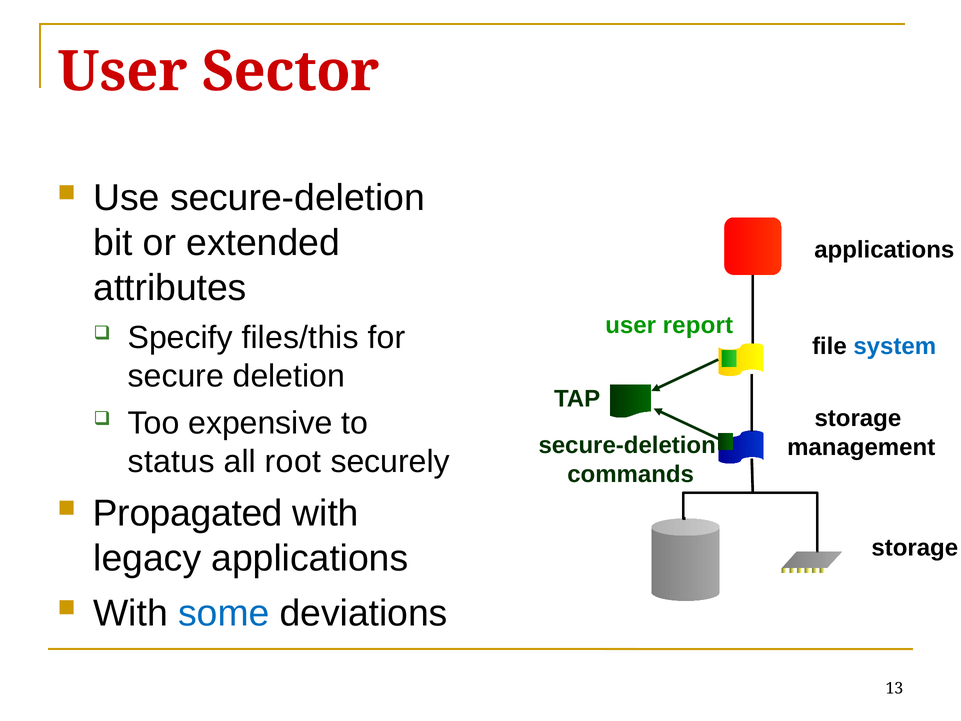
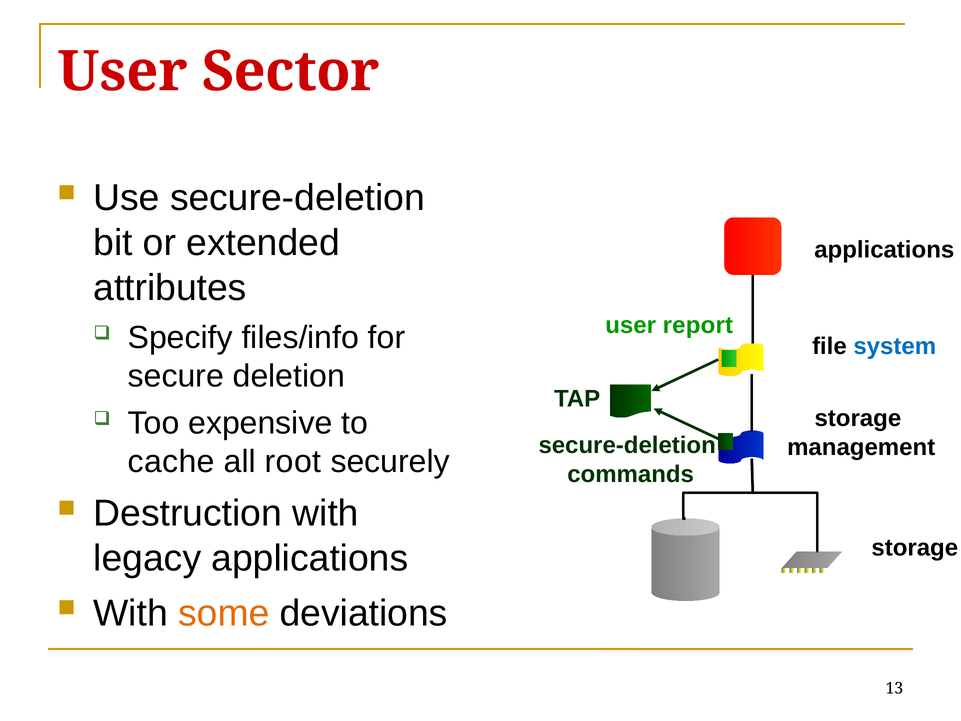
files/this: files/this -> files/info
status: status -> cache
Propagated: Propagated -> Destruction
some colour: blue -> orange
